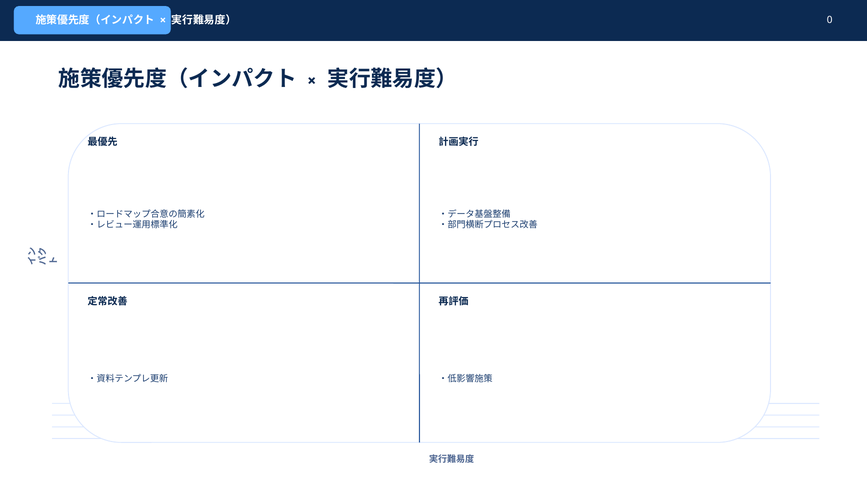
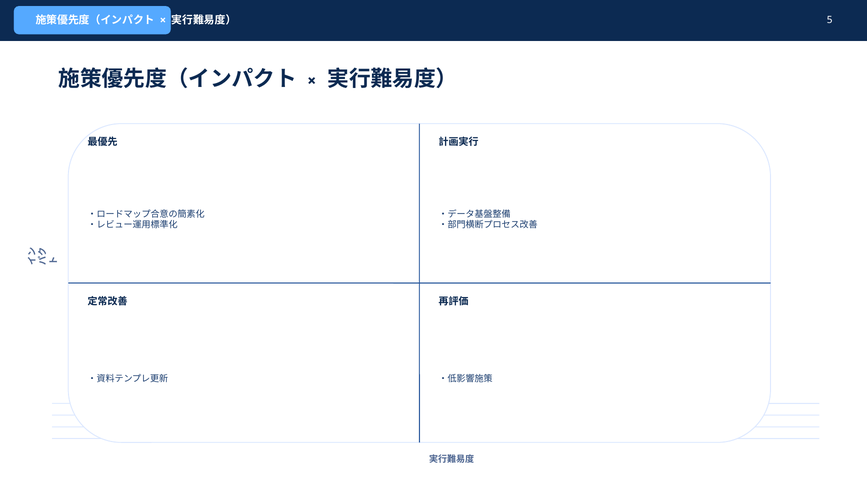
0: 0 -> 5
